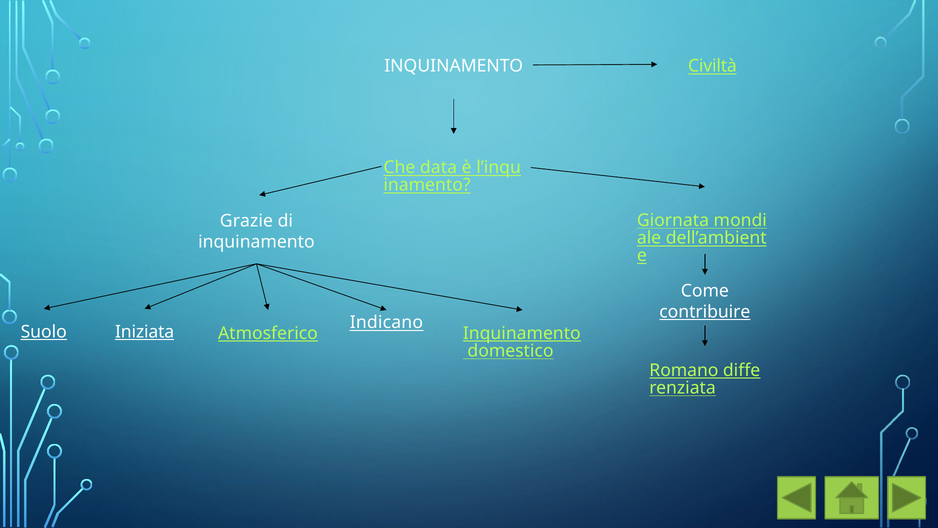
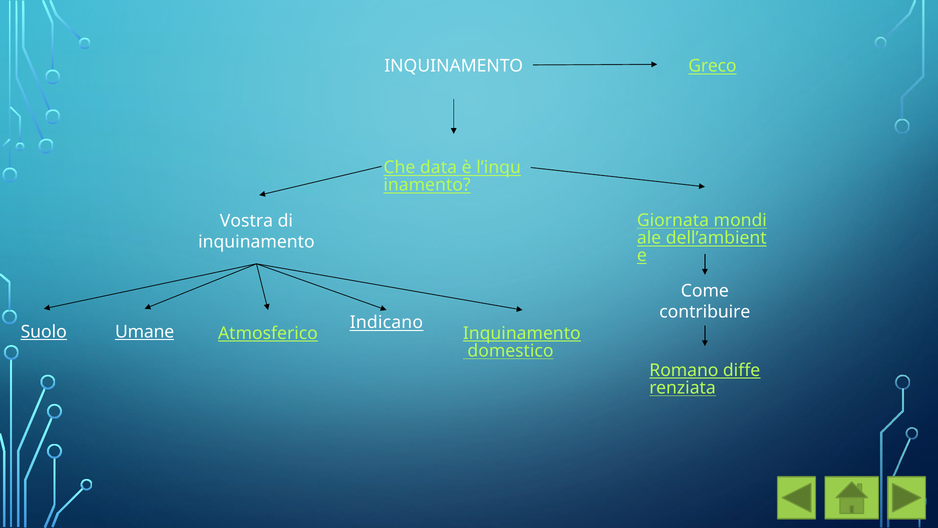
Civiltà: Civiltà -> Greco
Grazie: Grazie -> Vostra
contribuire underline: present -> none
Iniziata: Iniziata -> Umane
